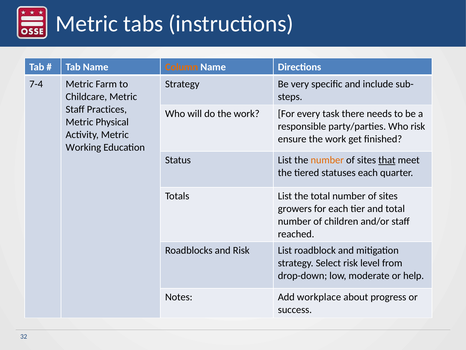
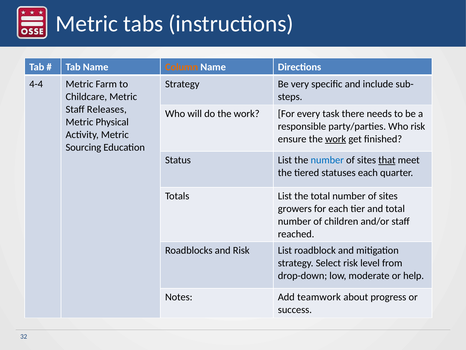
7-4: 7-4 -> 4-4
Practices: Practices -> Releases
work at (336, 139) underline: none -> present
Working: Working -> Sourcing
number at (327, 160) colour: orange -> blue
workplace: workplace -> teamwork
